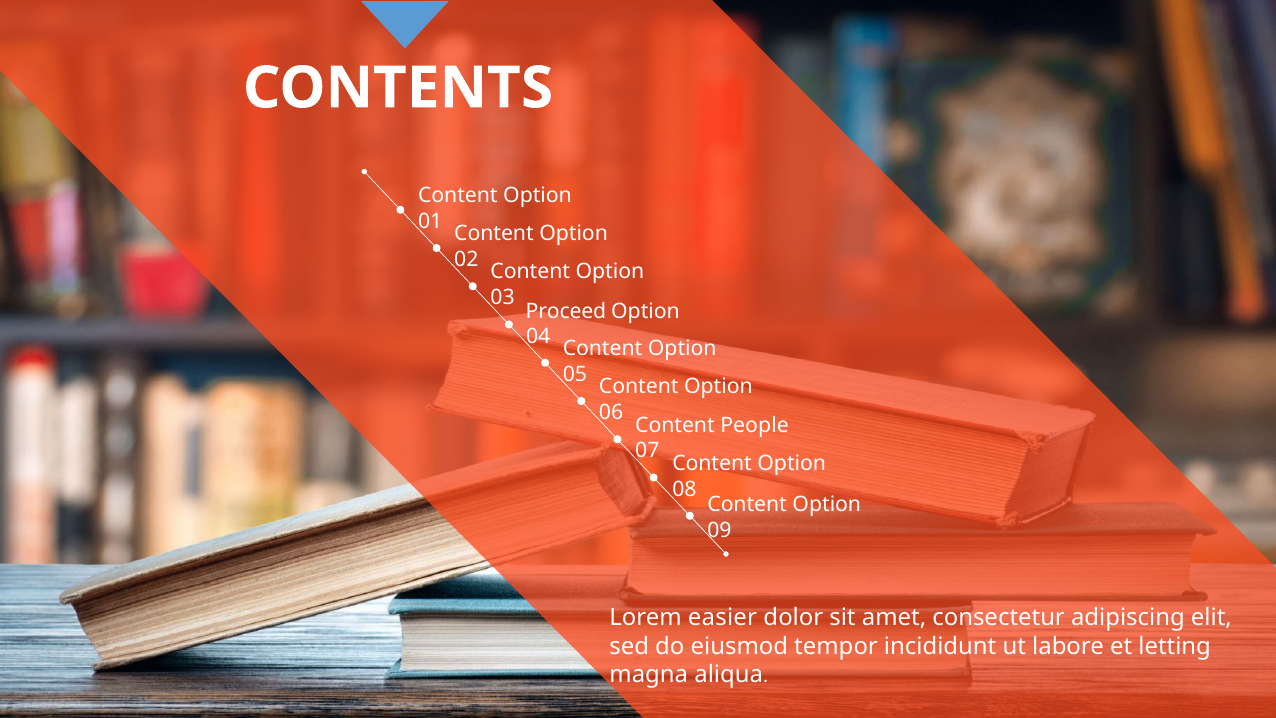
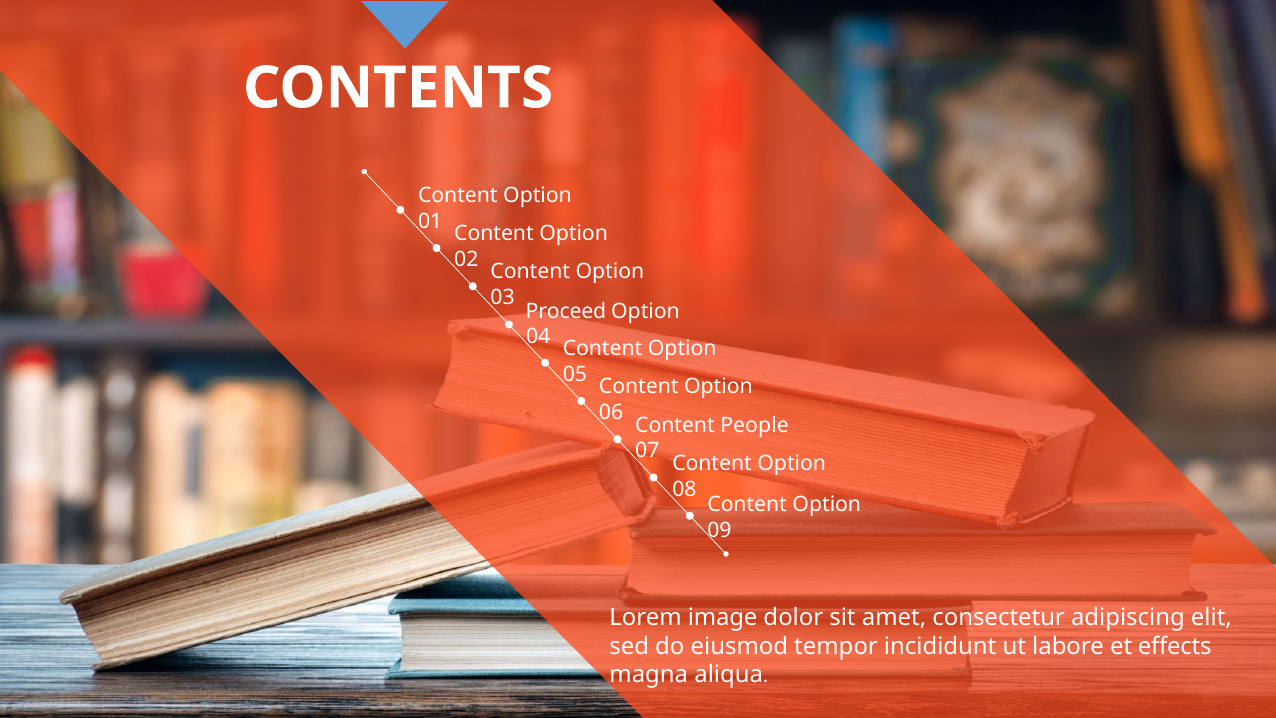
easier: easier -> image
letting: letting -> effects
